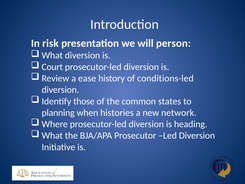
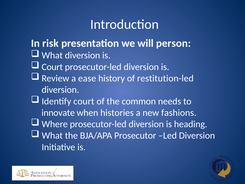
conditions-led: conditions-led -> restitution-led
Identify those: those -> court
states: states -> needs
planning: planning -> innovate
network: network -> fashions
